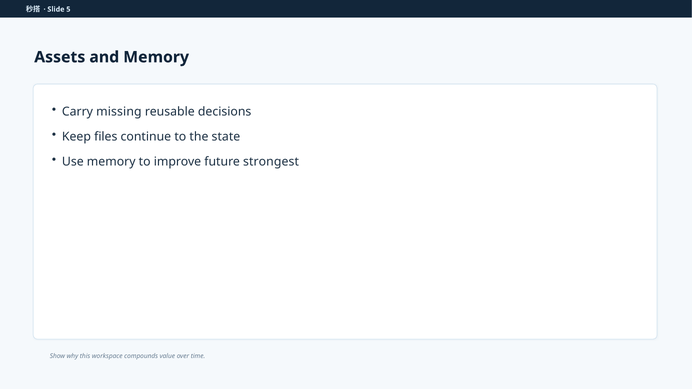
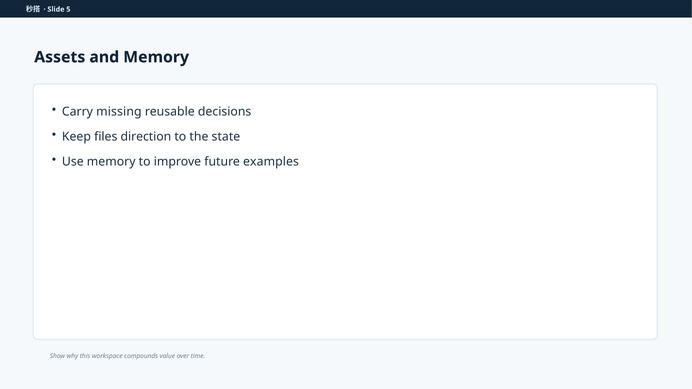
continue: continue -> direction
strongest: strongest -> examples
